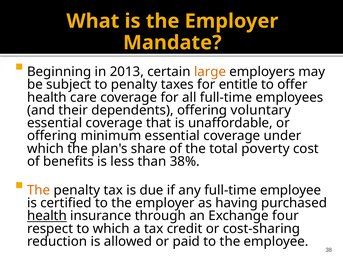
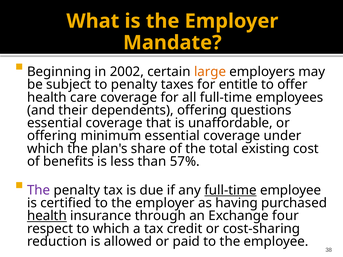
2013: 2013 -> 2002
voluntary: voluntary -> questions
poverty: poverty -> existing
38%: 38% -> 57%
The at (39, 190) colour: orange -> purple
full-time at (231, 190) underline: none -> present
